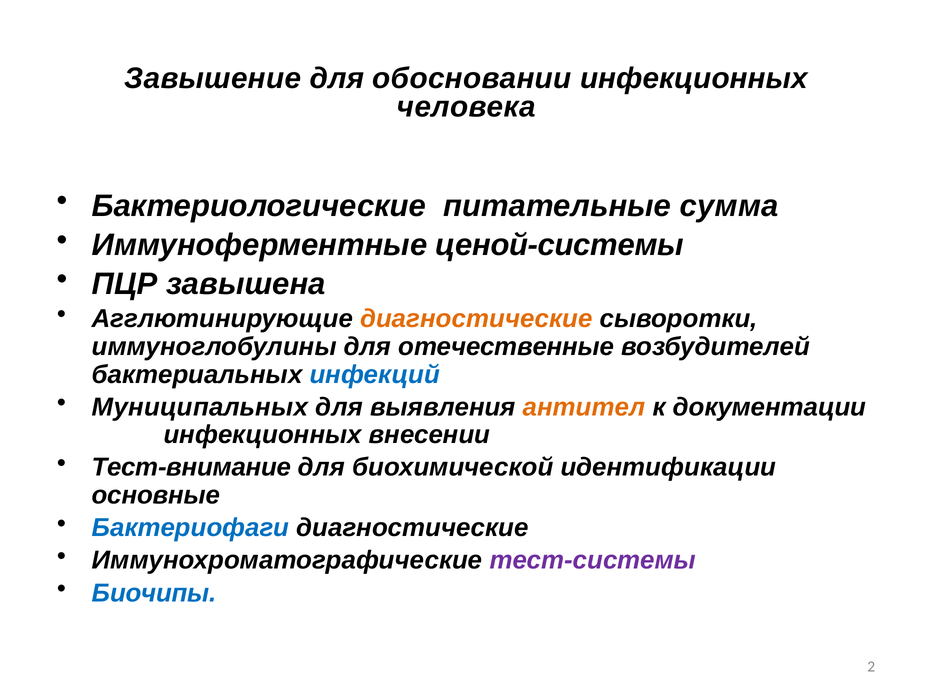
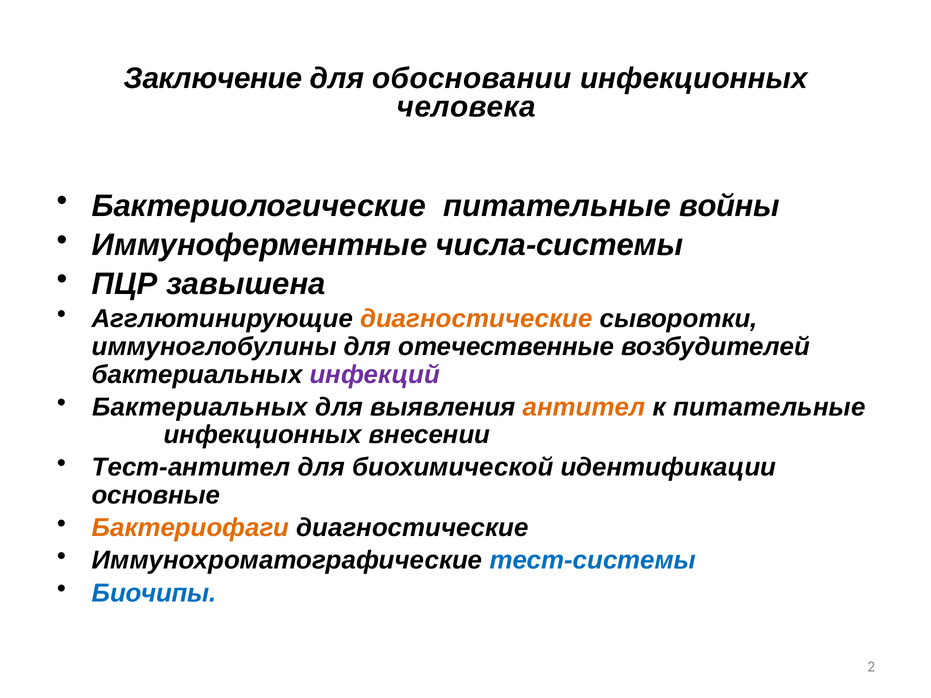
Завышение: Завышение -> Заключение
сумма: сумма -> войны
ценой-системы: ценой-системы -> числа-системы
инфекций colour: blue -> purple
Муниципальных at (200, 407): Муниципальных -> Бактериальных
к документации: документации -> питательные
Тест-внимание: Тест-внимание -> Тест-антител
Бактериофаги colour: blue -> orange
тест-системы colour: purple -> blue
